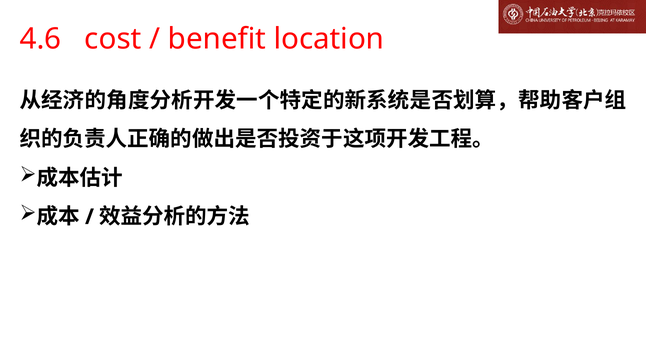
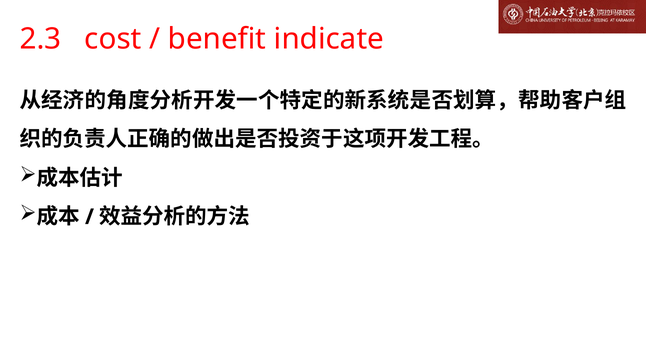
4.6: 4.6 -> 2.3
location: location -> indicate
